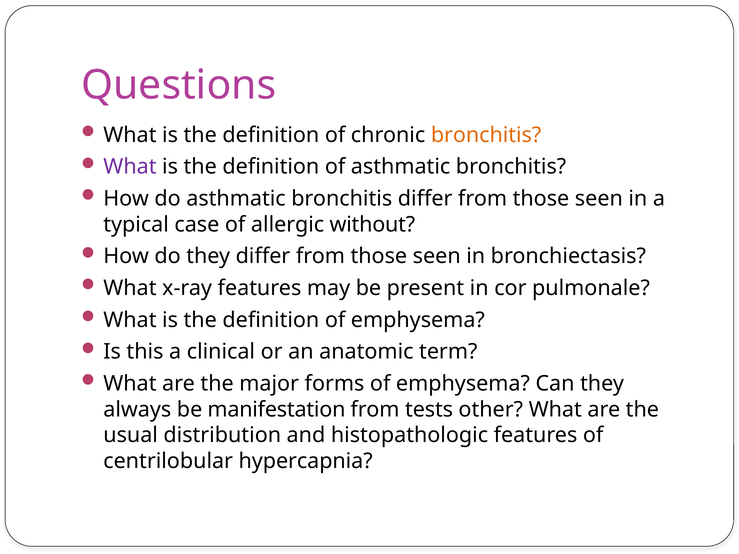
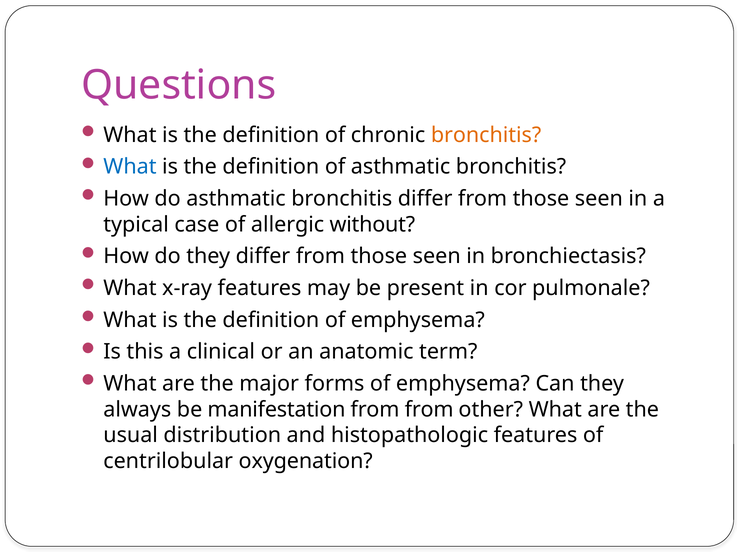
What at (130, 167) colour: purple -> blue
from tests: tests -> from
hypercapnia: hypercapnia -> oxygenation
